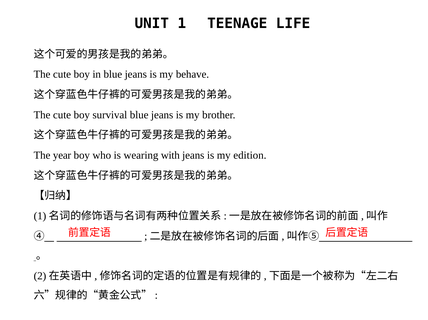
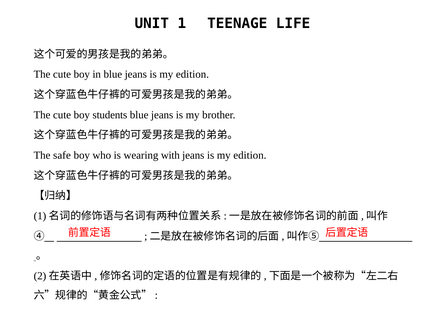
behave at (192, 74): behave -> edition
survival: survival -> students
year: year -> safe
